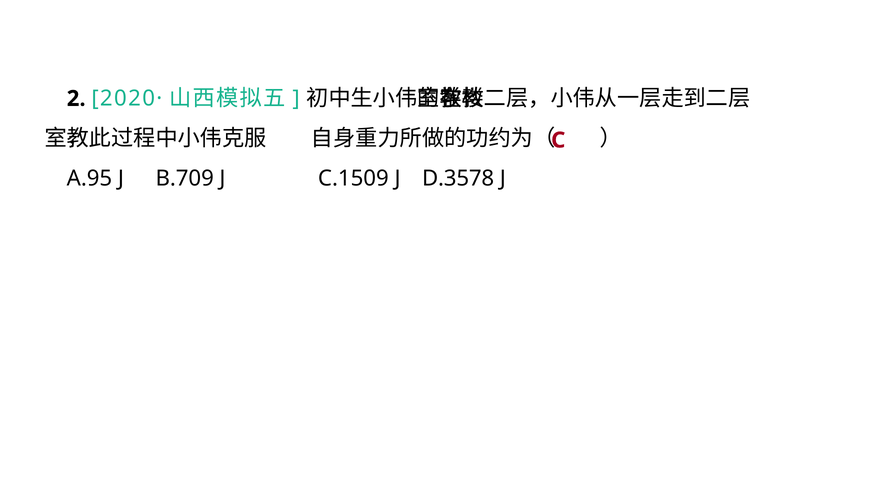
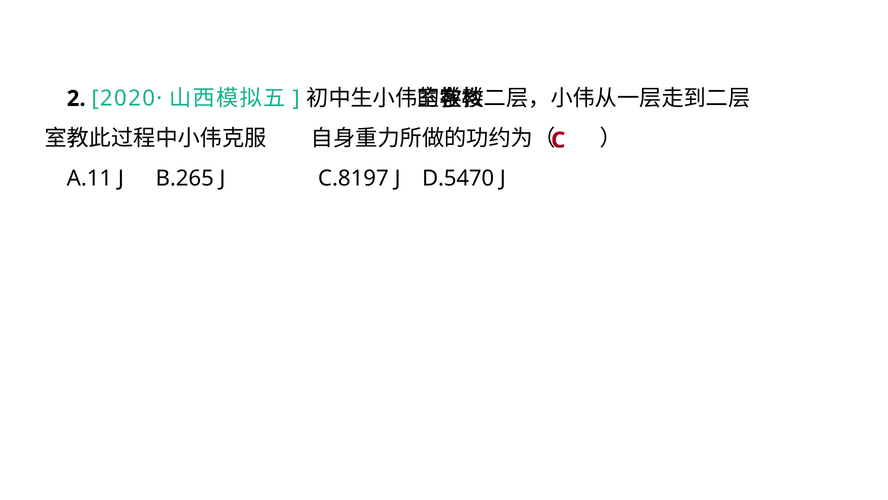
A.95: A.95 -> A.11
B.709: B.709 -> B.265
C.1509: C.1509 -> C.8197
D.3578: D.3578 -> D.5470
